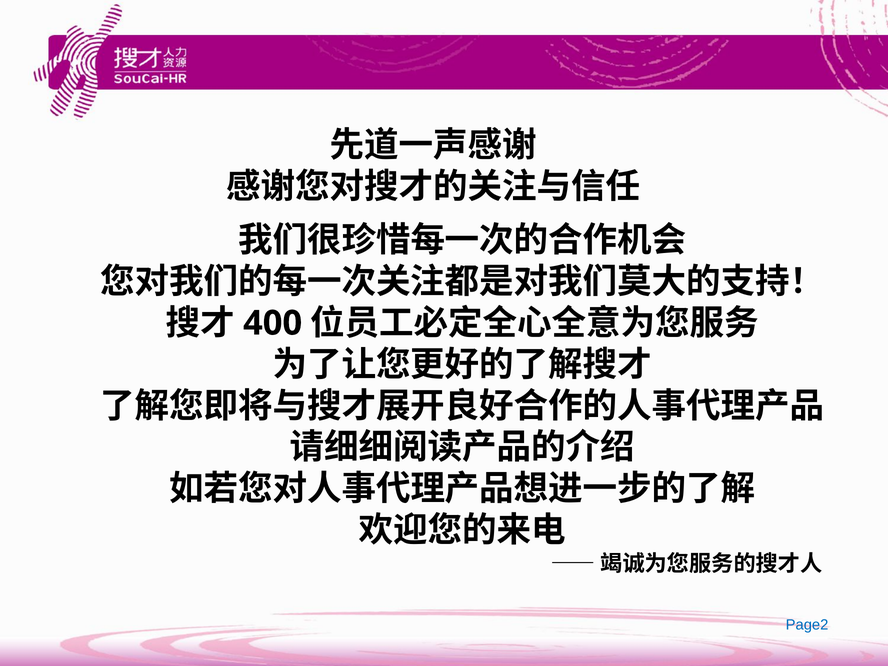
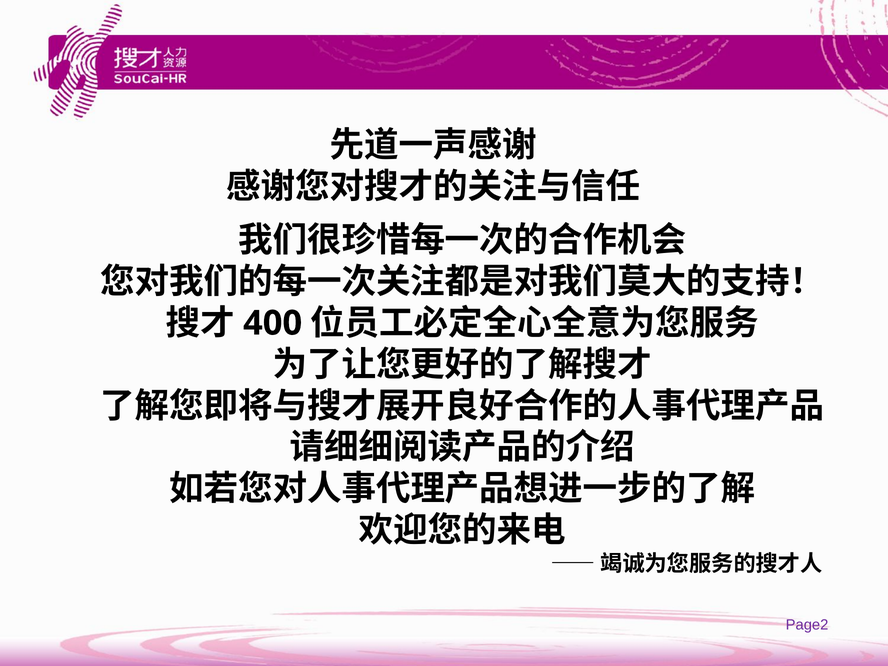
Page2 colour: blue -> purple
